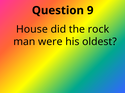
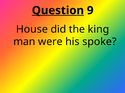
Question underline: none -> present
rock: rock -> king
oldest: oldest -> spoke
